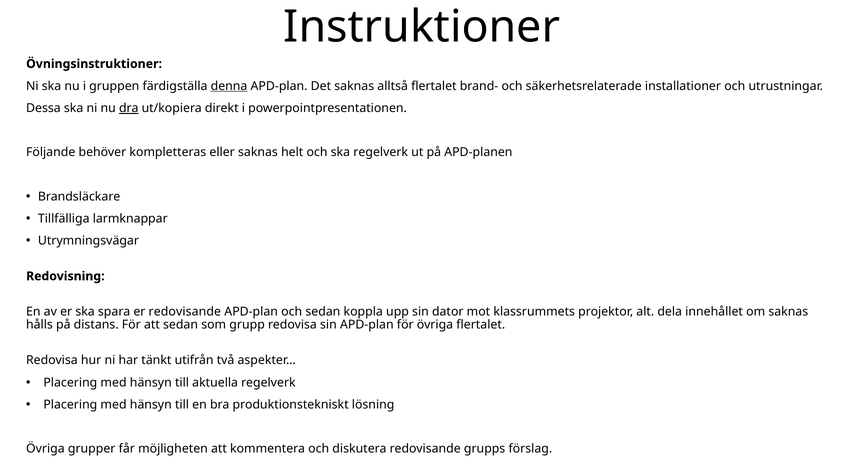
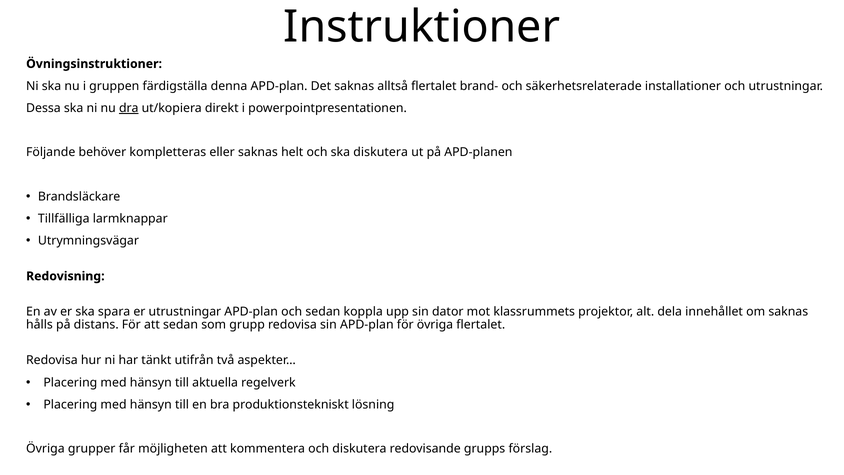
denna underline: present -> none
ska regelverk: regelverk -> diskutera
er redovisande: redovisande -> utrustningar
